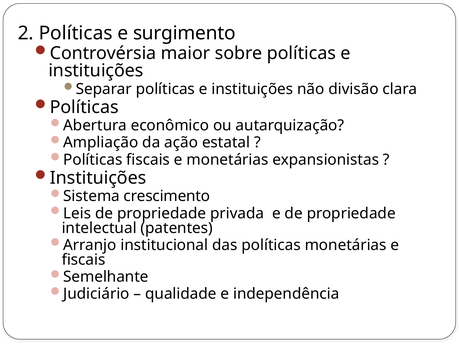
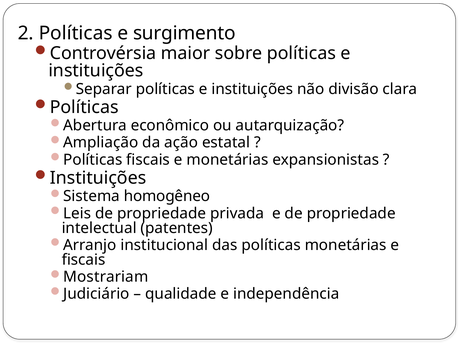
crescimento: crescimento -> homogêneo
Semelhante: Semelhante -> Mostrariam
